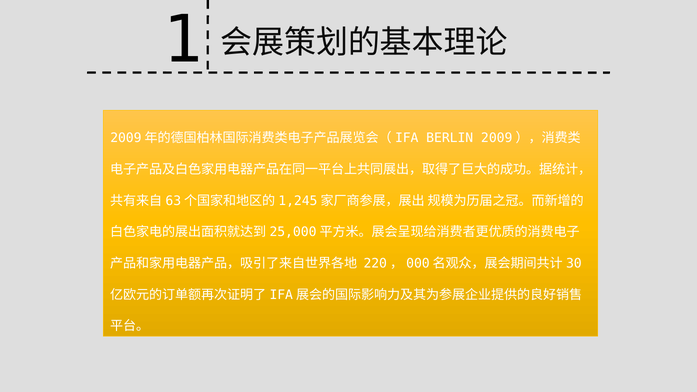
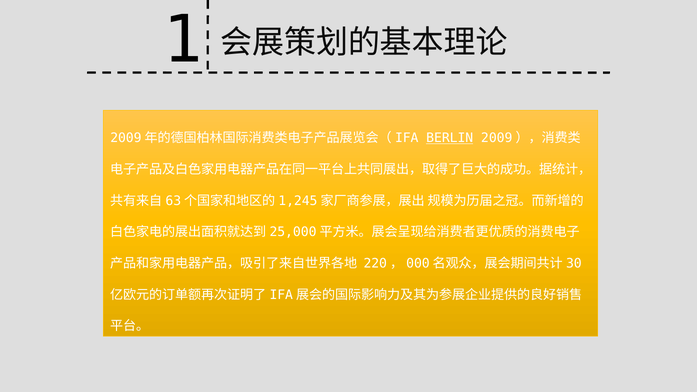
BERLIN underline: none -> present
